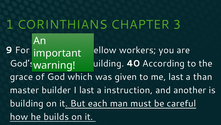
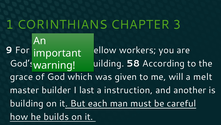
40: 40 -> 58
me last: last -> will
than: than -> melt
